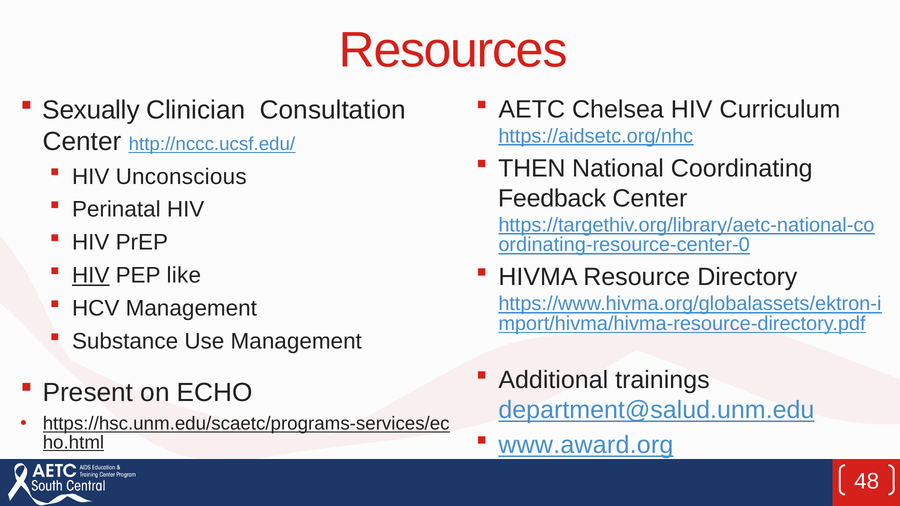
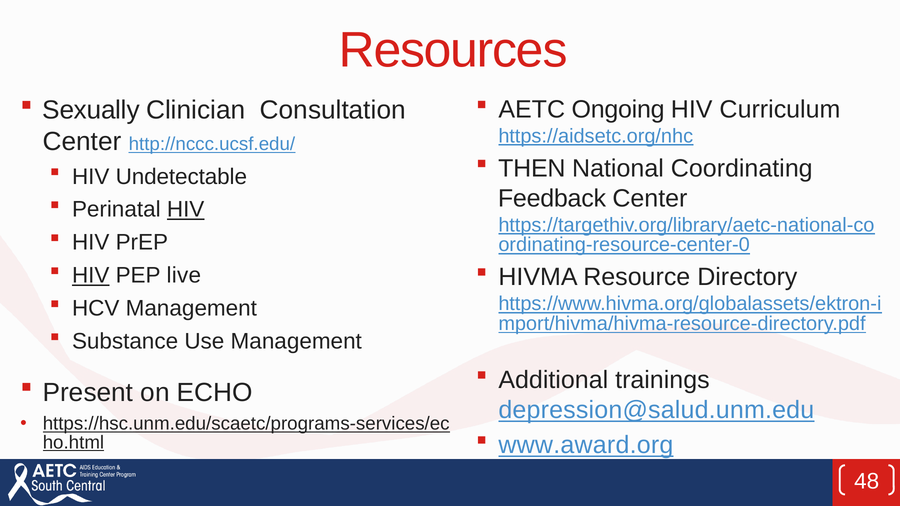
Chelsea: Chelsea -> Ongoing
Unconscious: Unconscious -> Undetectable
HIV at (186, 210) underline: none -> present
like: like -> live
department@salud.unm.edu: department@salud.unm.edu -> depression@salud.unm.edu
